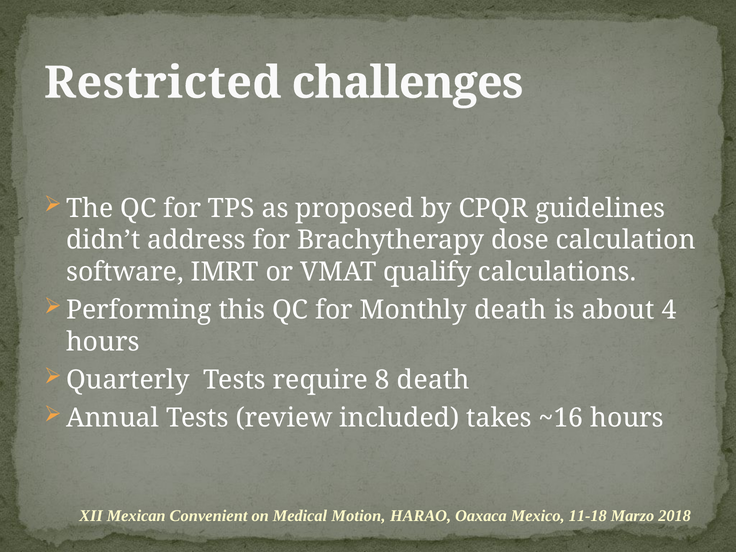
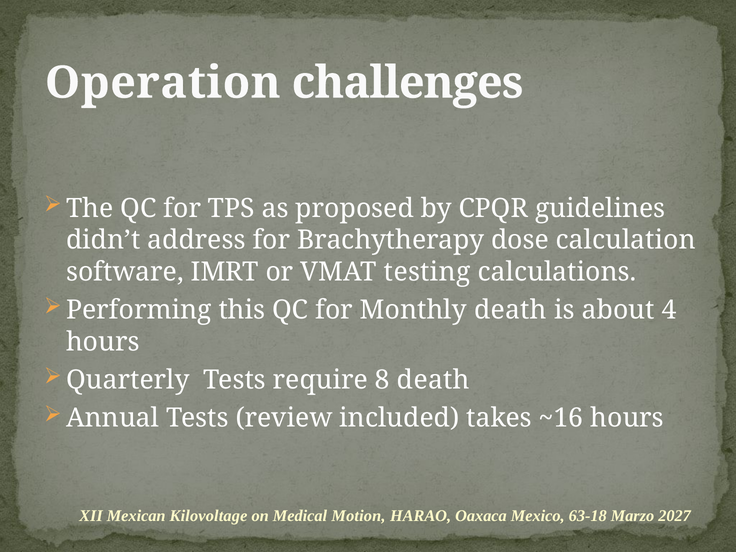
Restricted: Restricted -> Operation
qualify: qualify -> testing
Convenient: Convenient -> Kilovoltage
11-18: 11-18 -> 63-18
2018: 2018 -> 2027
